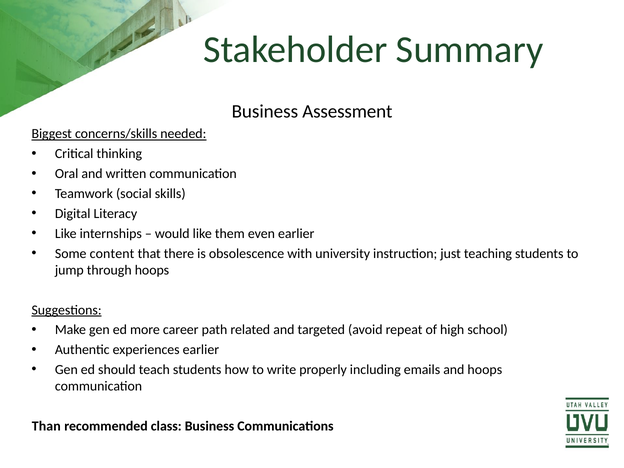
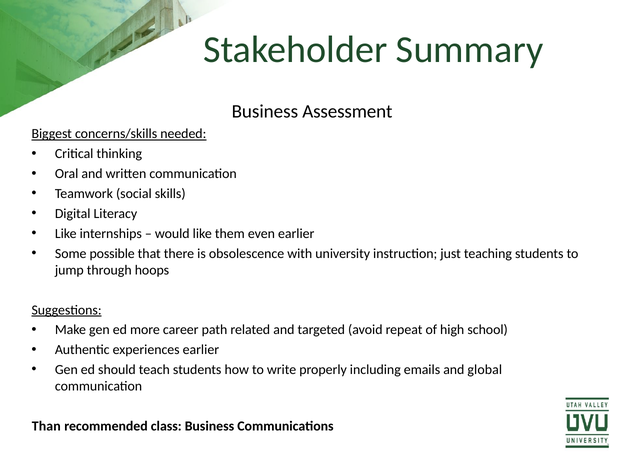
content: content -> possible
and hoops: hoops -> global
